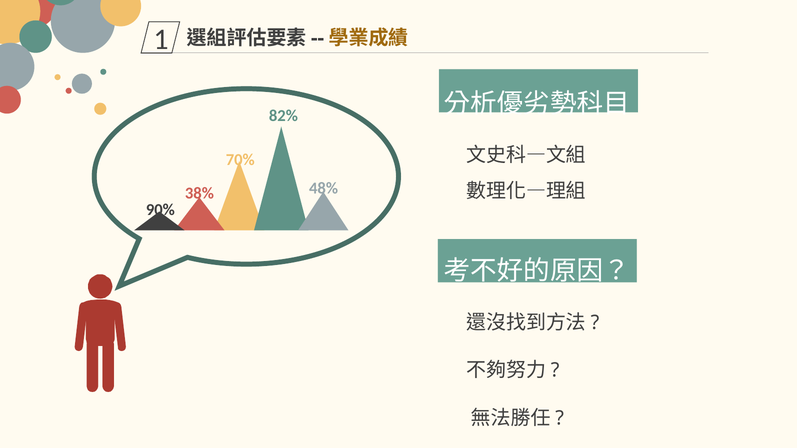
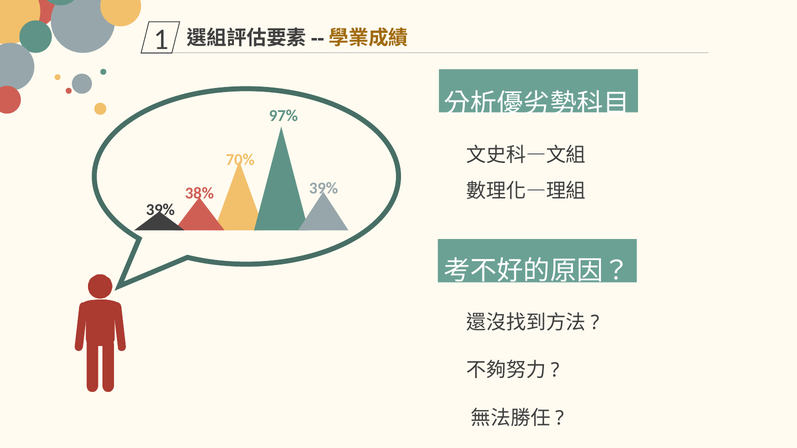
82%: 82% -> 97%
48% at (324, 189): 48% -> 39%
90% at (160, 210): 90% -> 39%
